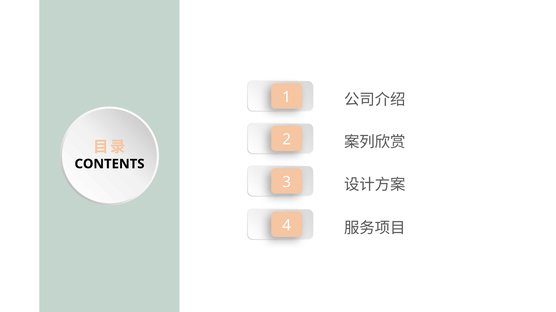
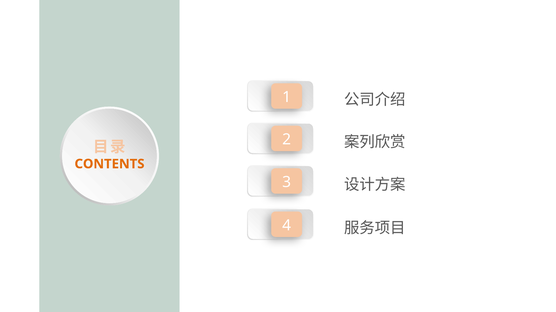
CONTENTS colour: black -> orange
